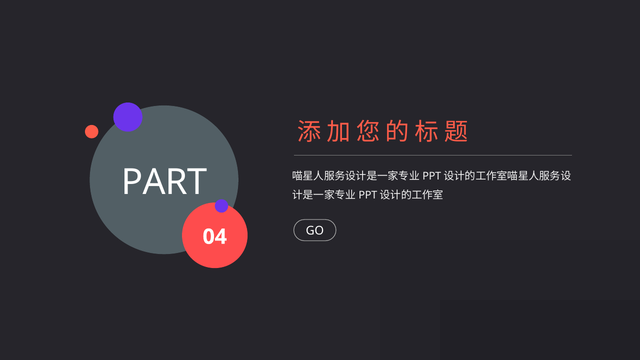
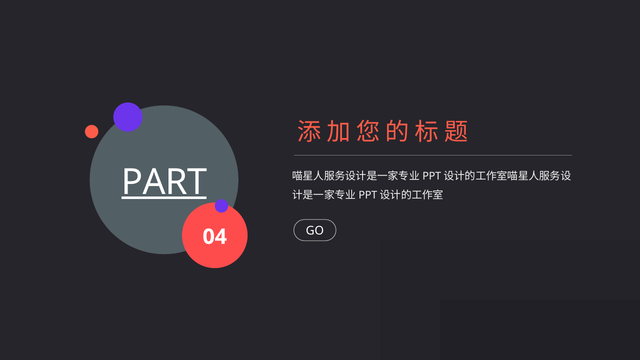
PART underline: none -> present
